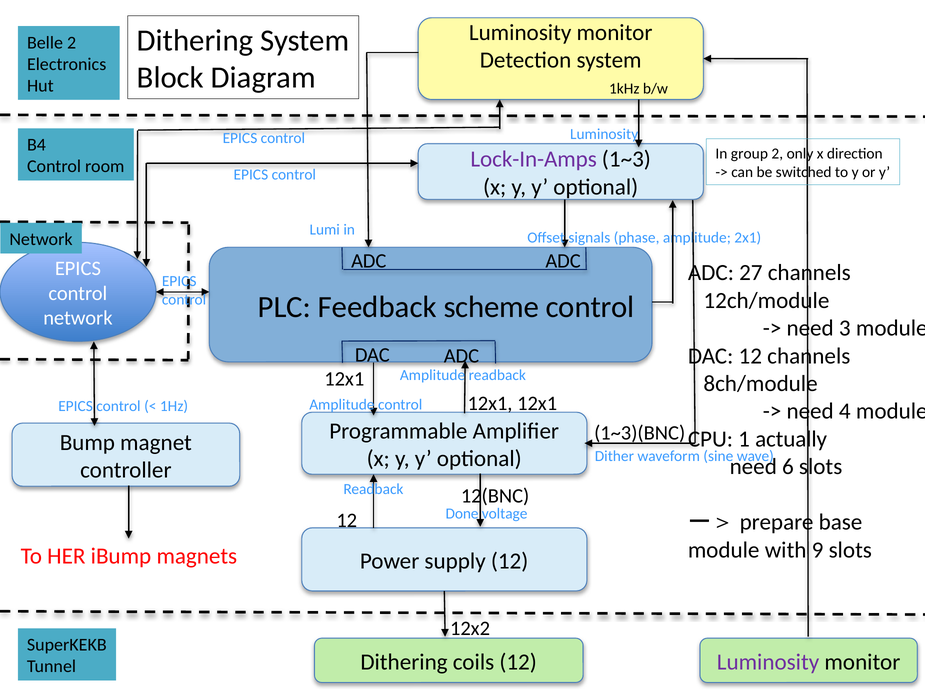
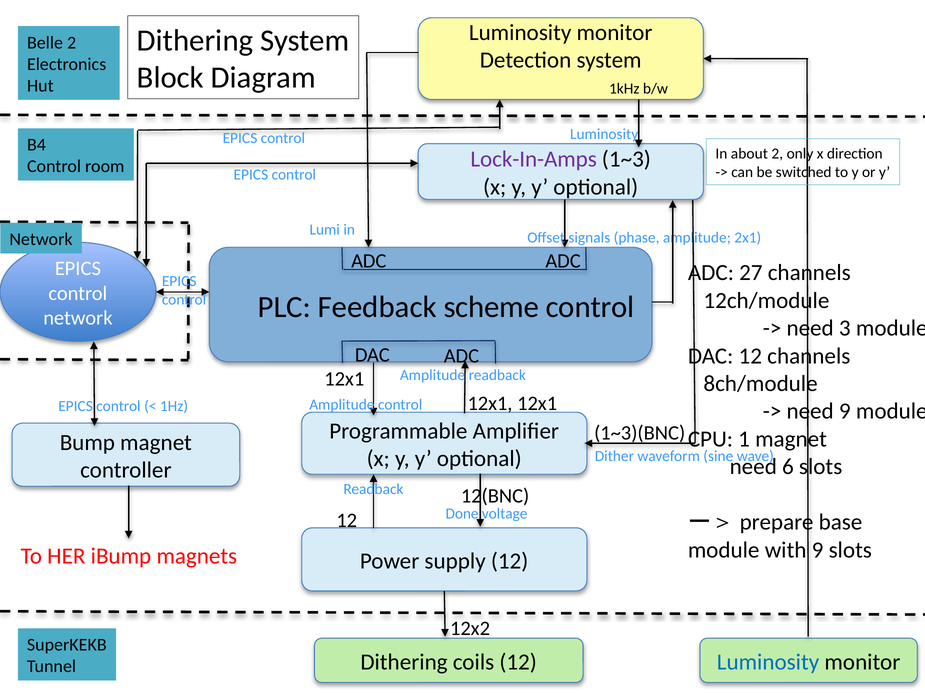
group: group -> about
need 4: 4 -> 9
1 actually: actually -> magnet
Luminosity at (768, 663) colour: purple -> blue
